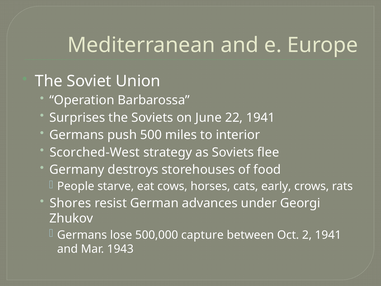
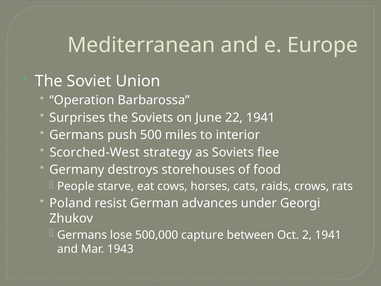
early: early -> raids
Shores: Shores -> Poland
